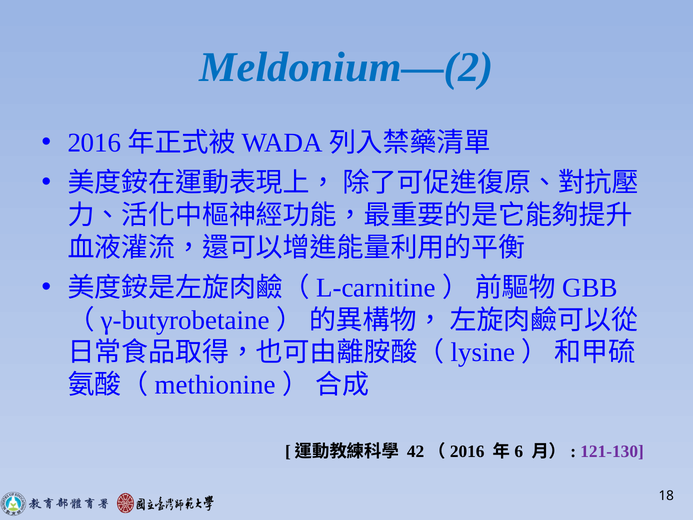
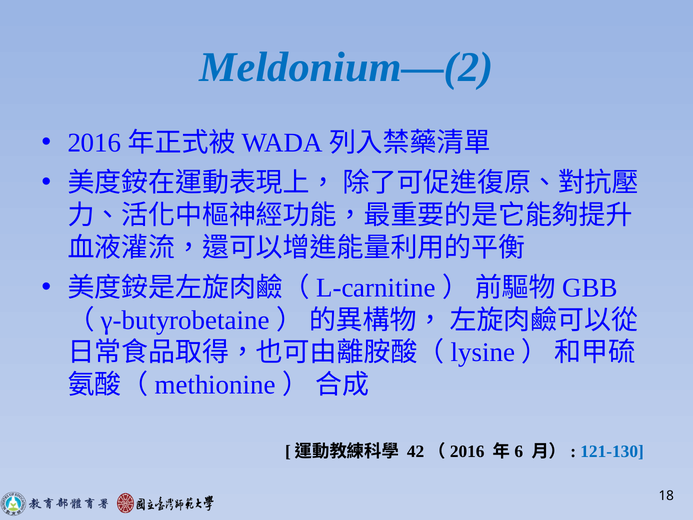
121-130 colour: purple -> blue
